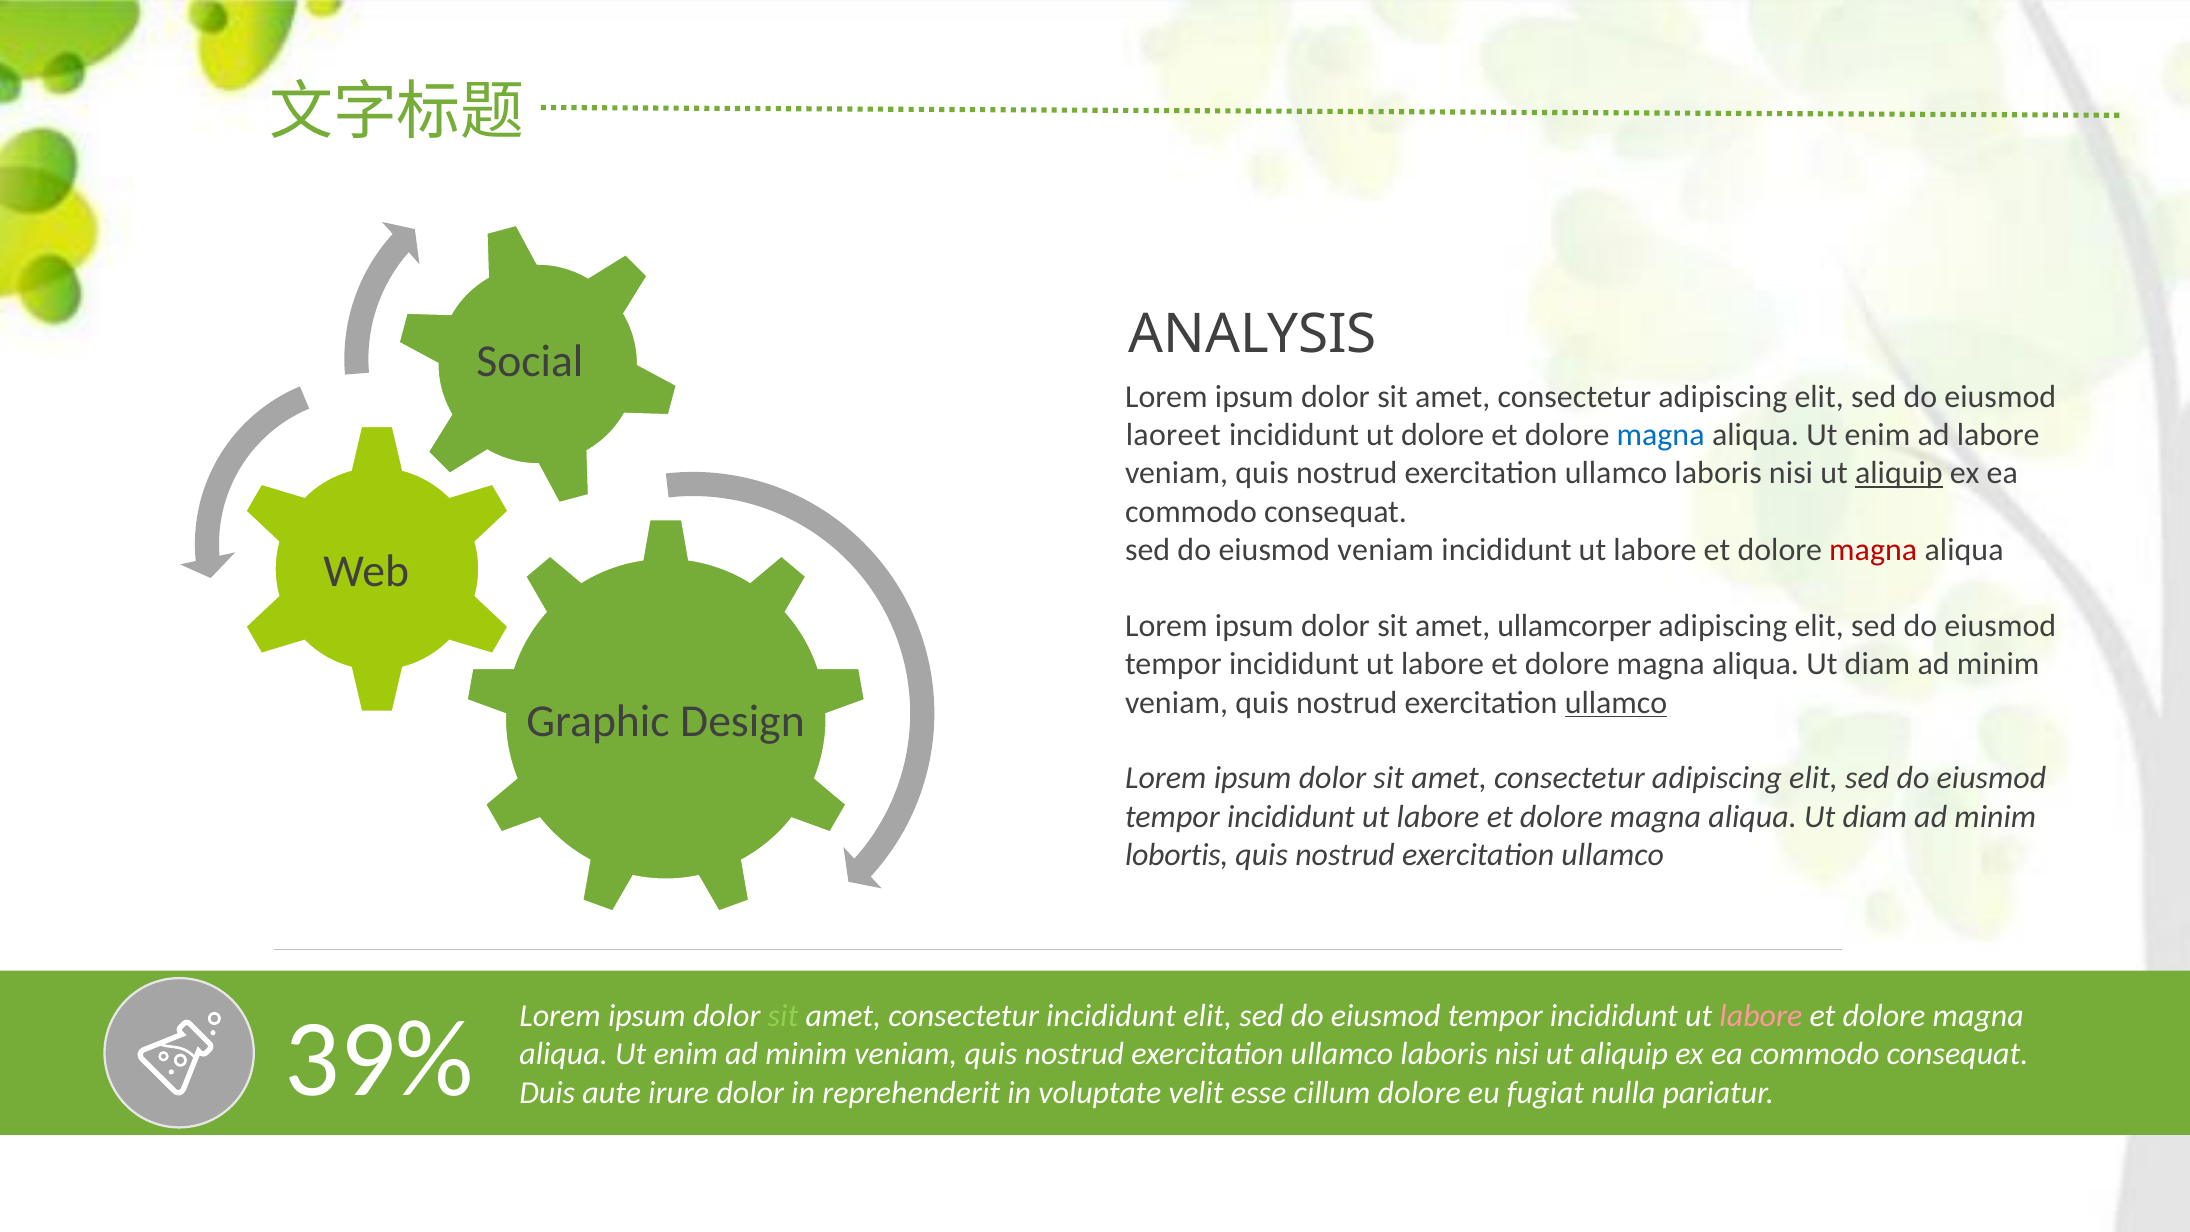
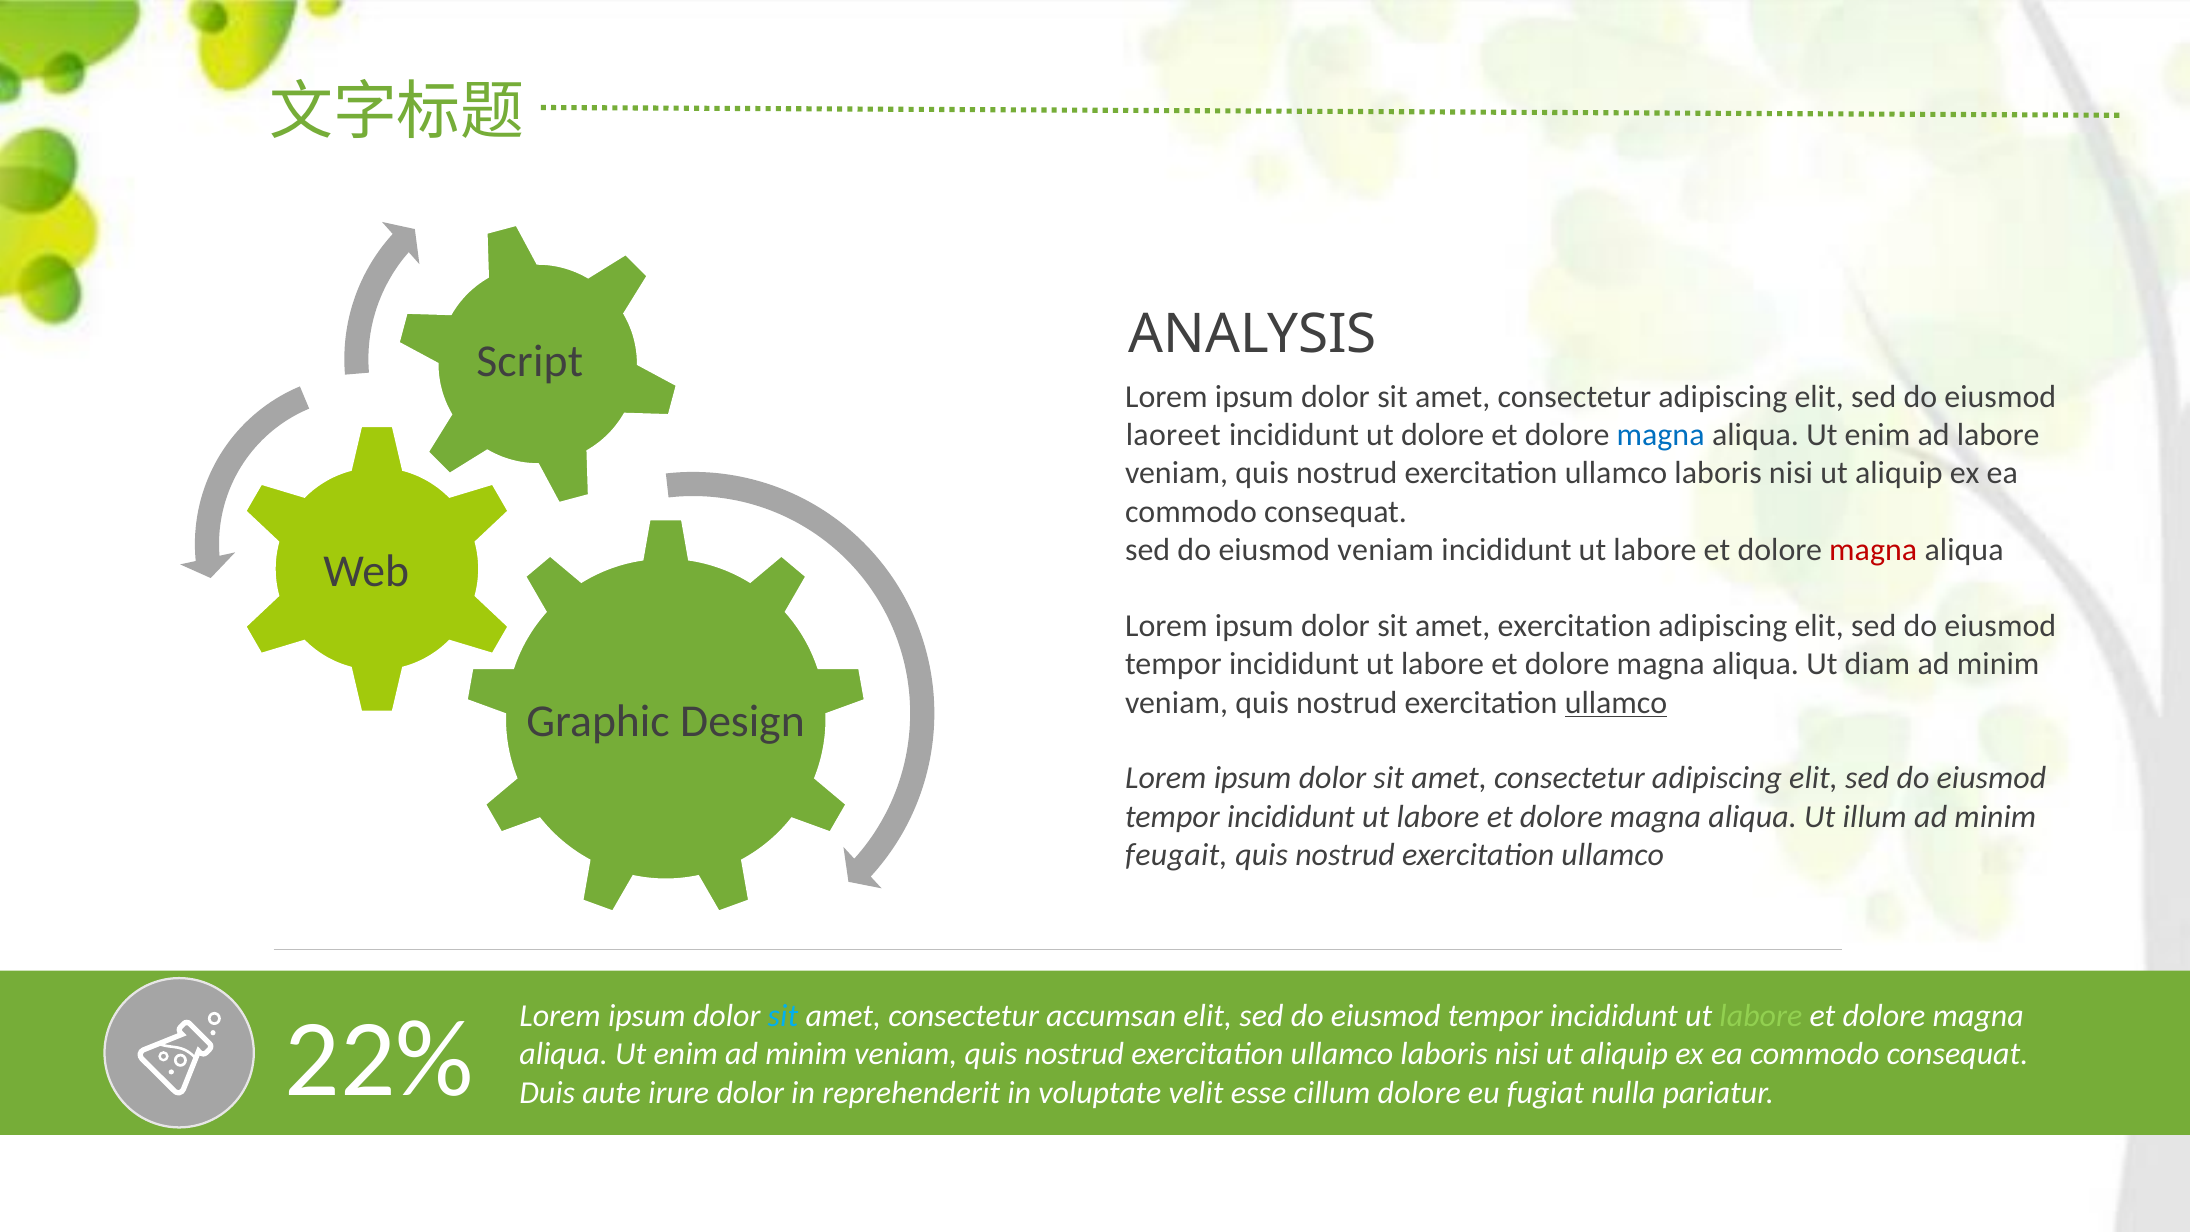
Social: Social -> Script
aliquip at (1899, 473) underline: present -> none
amet ullamcorper: ullamcorper -> exercitation
diam at (1875, 816): diam -> illum
lobortis: lobortis -> feugait
sit at (783, 1016) colour: light green -> light blue
consectetur incididunt: incididunt -> accumsan
labore at (1761, 1016) colour: pink -> light green
39%: 39% -> 22%
